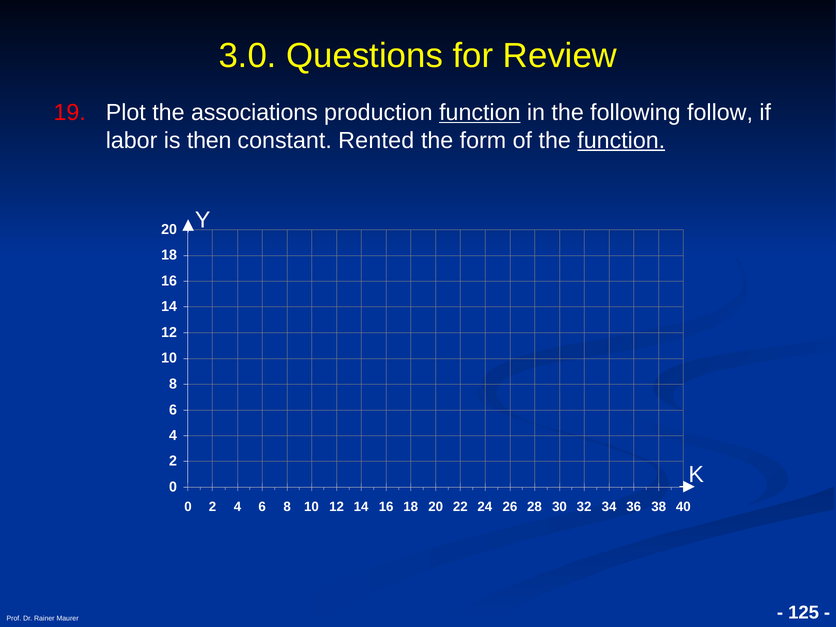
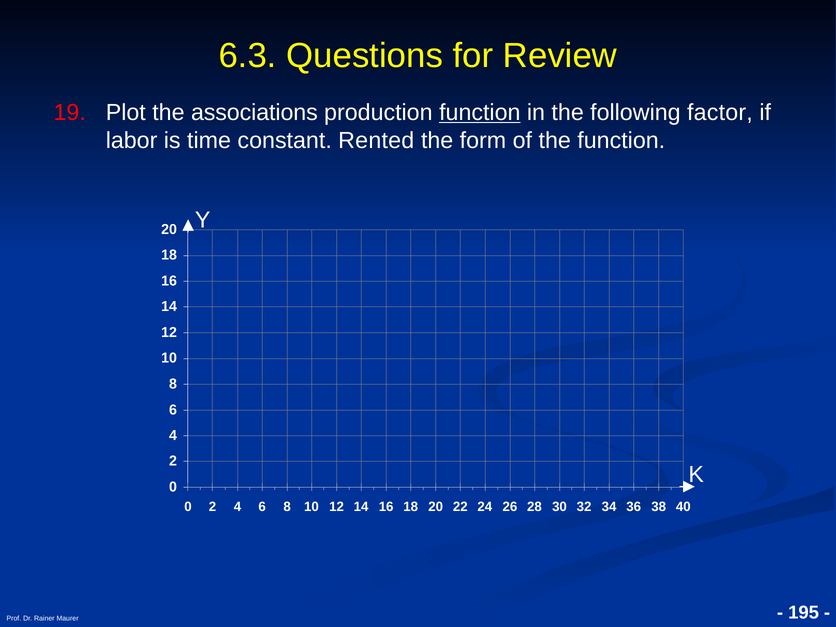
3.0: 3.0 -> 6.3
follow: follow -> factor
then: then -> time
function at (621, 140) underline: present -> none
125: 125 -> 195
